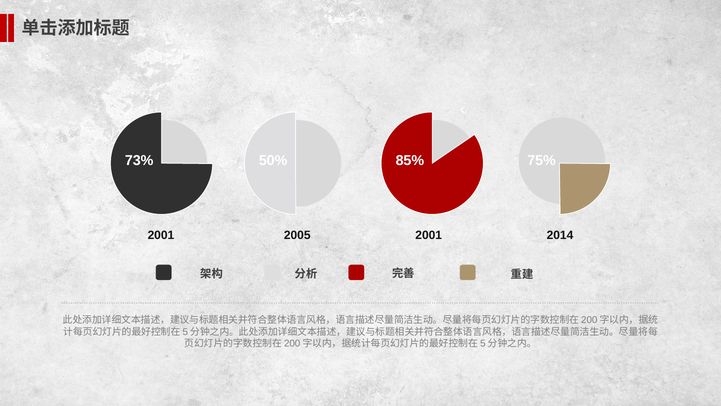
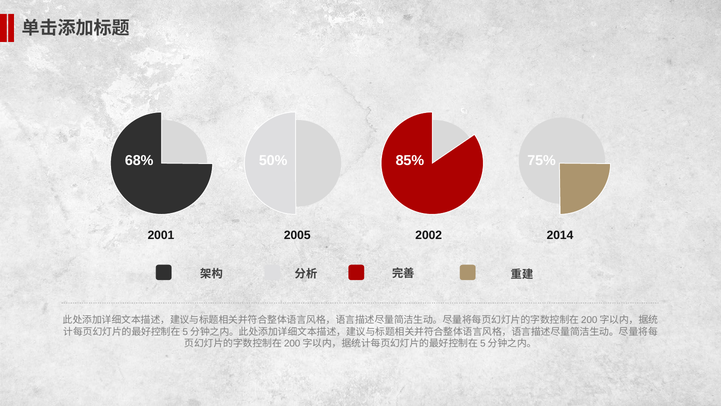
73%: 73% -> 68%
2005 2001: 2001 -> 2002
